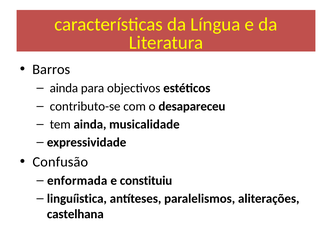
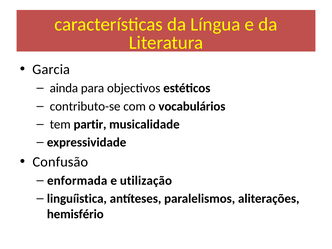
Barros: Barros -> Garcia
desapareceu: desapareceu -> vocabulários
tem ainda: ainda -> partir
constituiu: constituiu -> utilização
castelhana: castelhana -> hemisfério
